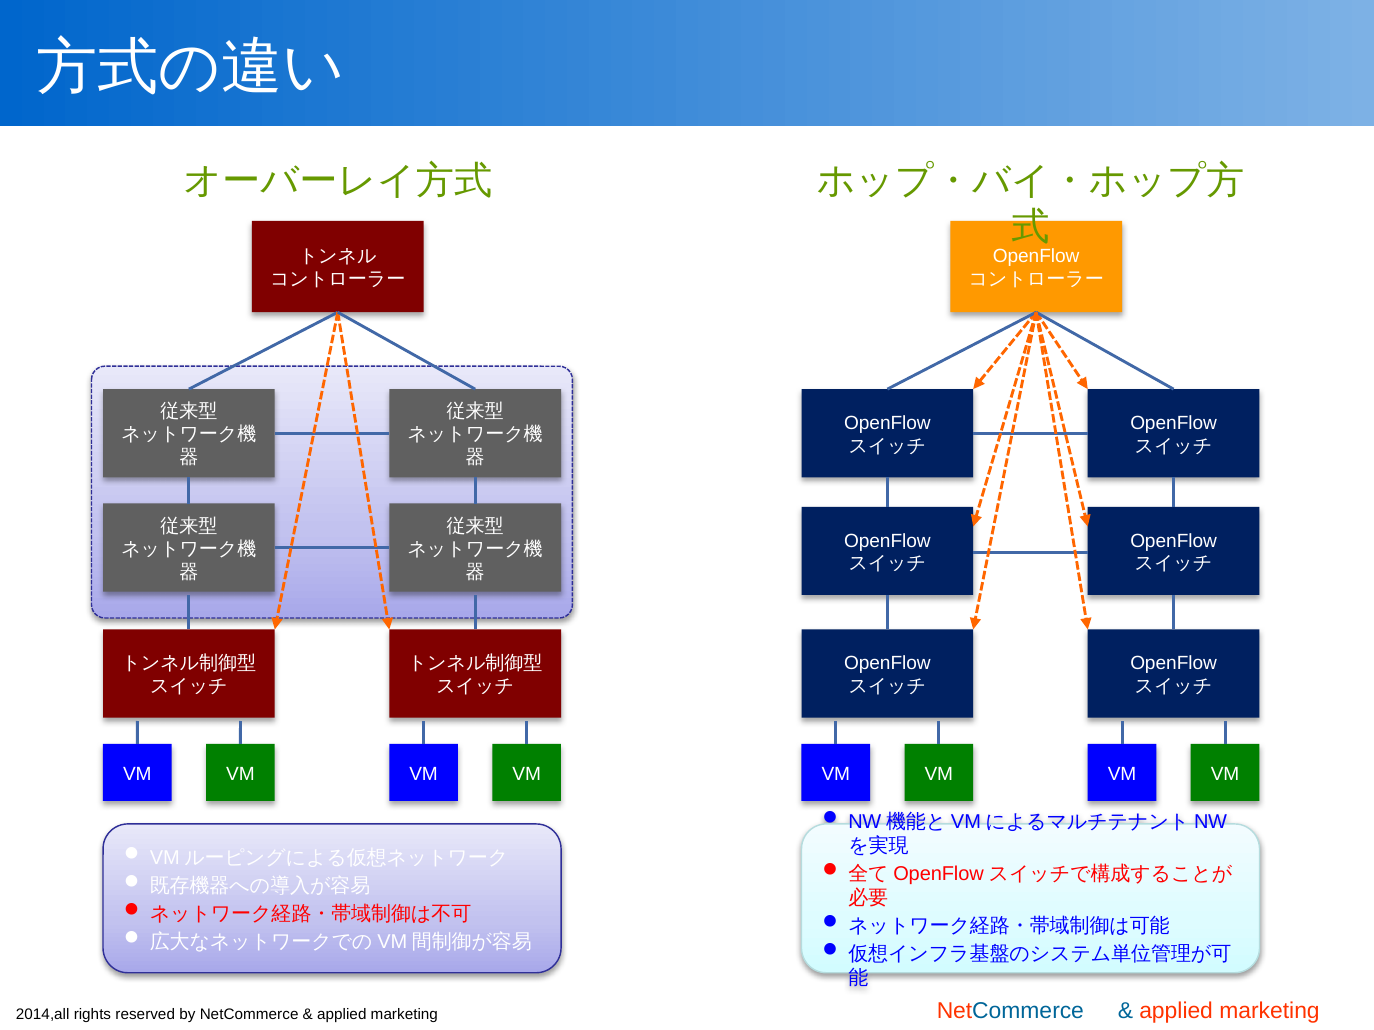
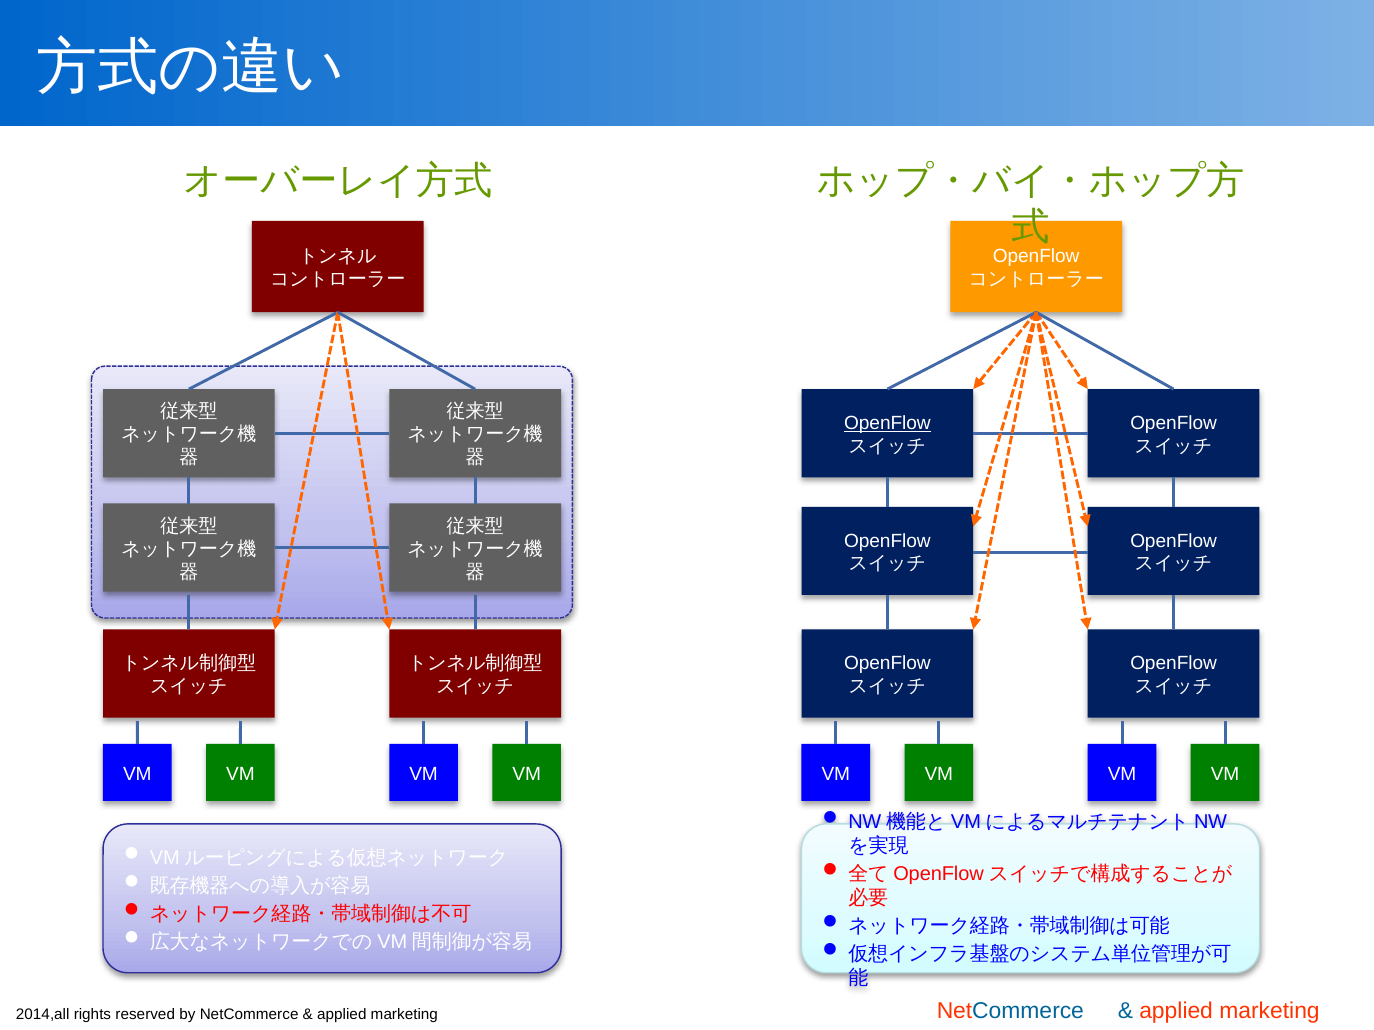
OpenFlow at (887, 423) underline: none -> present
